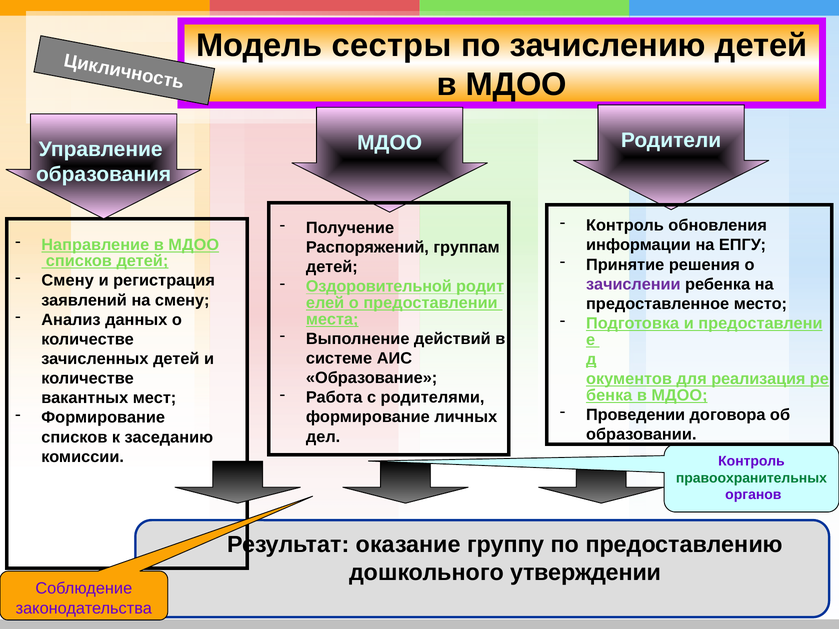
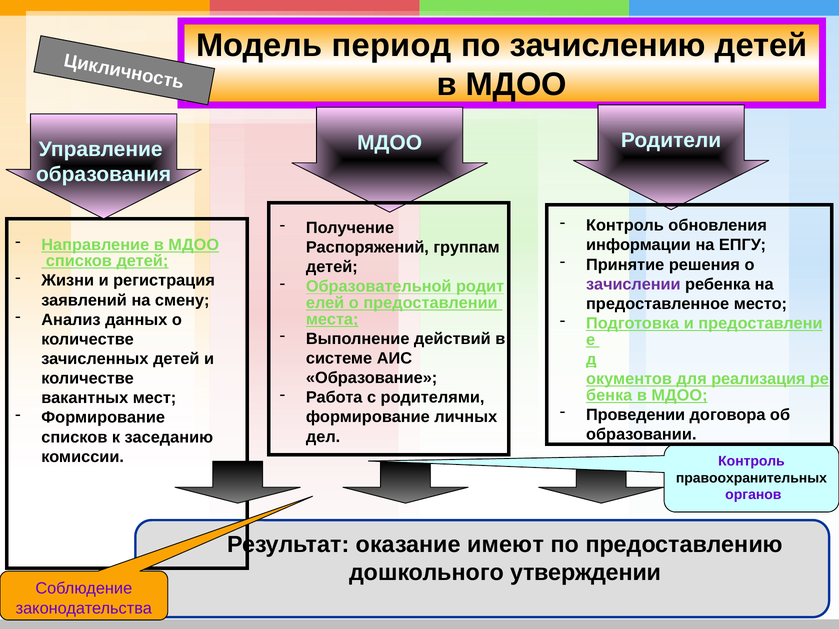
сестры: сестры -> период
Смену at (68, 281): Смену -> Жизни
Оздоровительной: Оздоровительной -> Образовательной
правоохранительных colour: green -> black
группу: группу -> имеют
